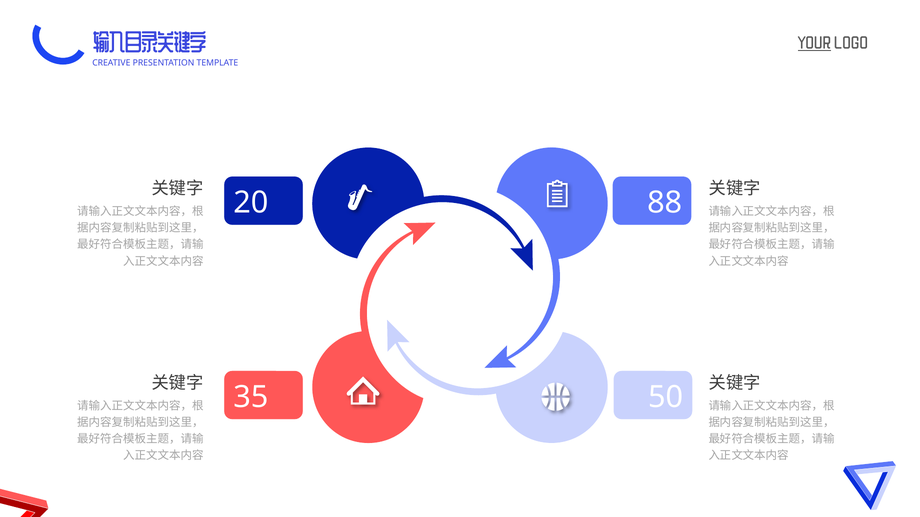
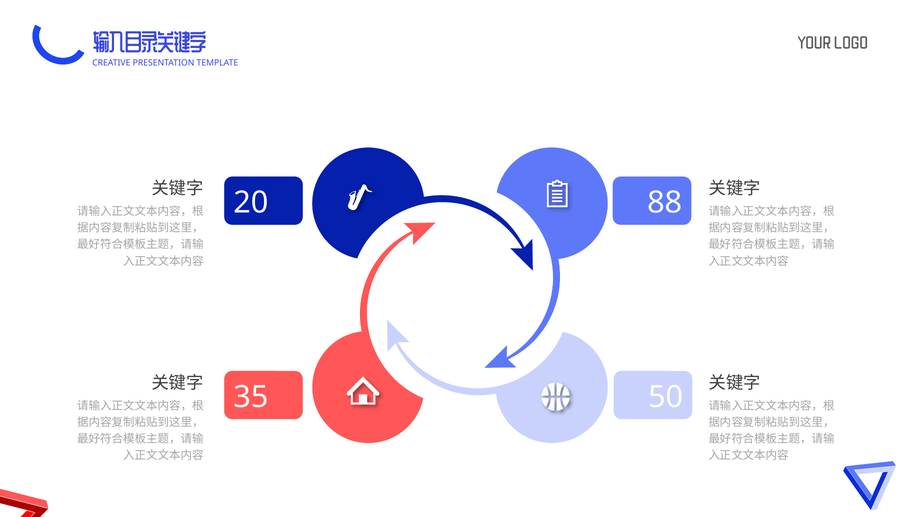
YOUR underline: present -> none
